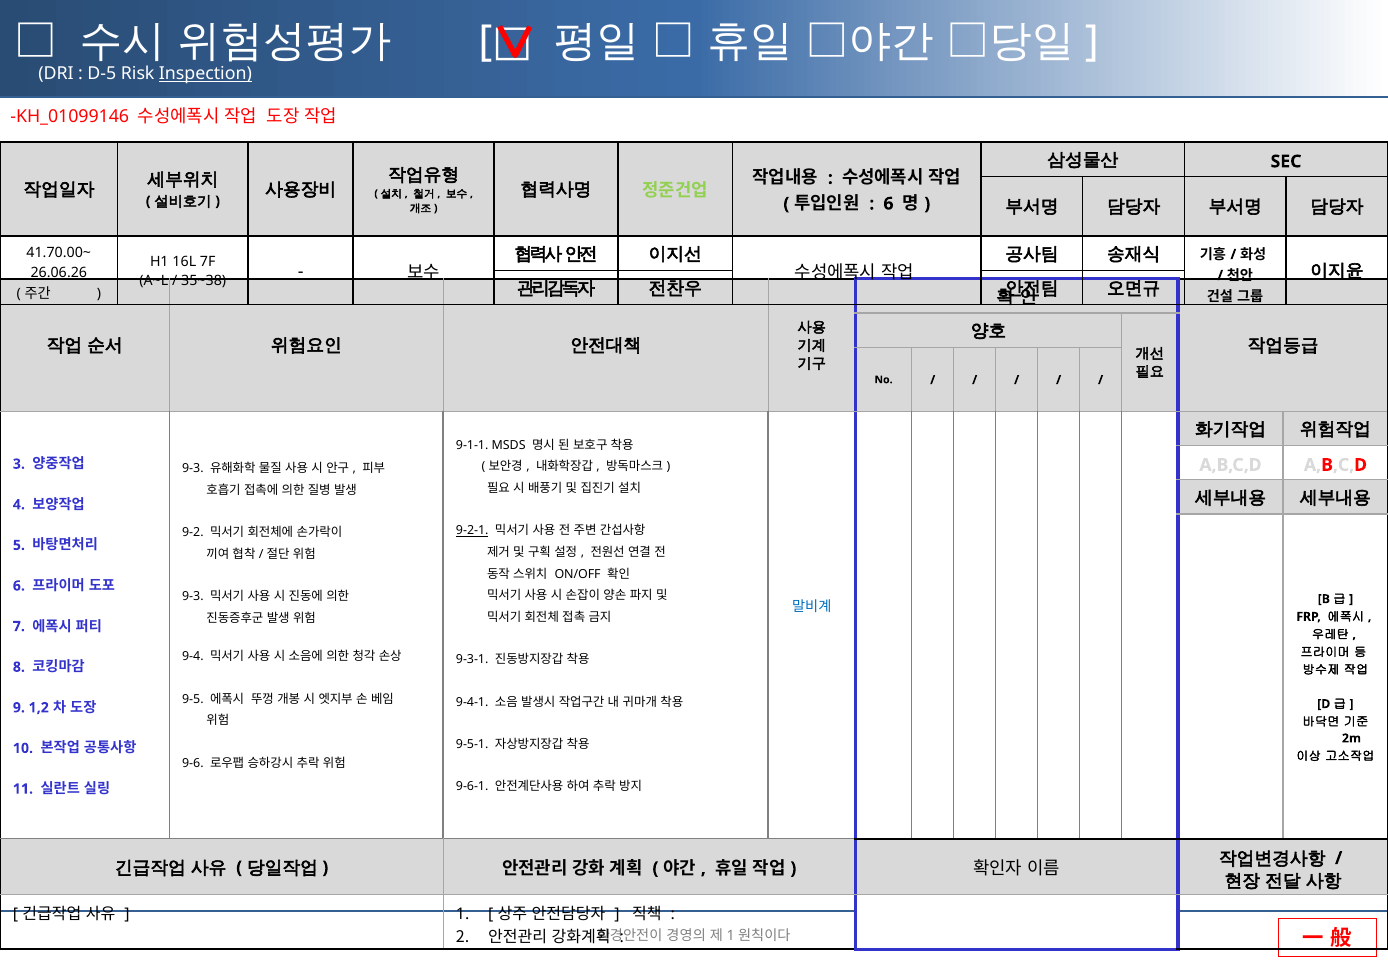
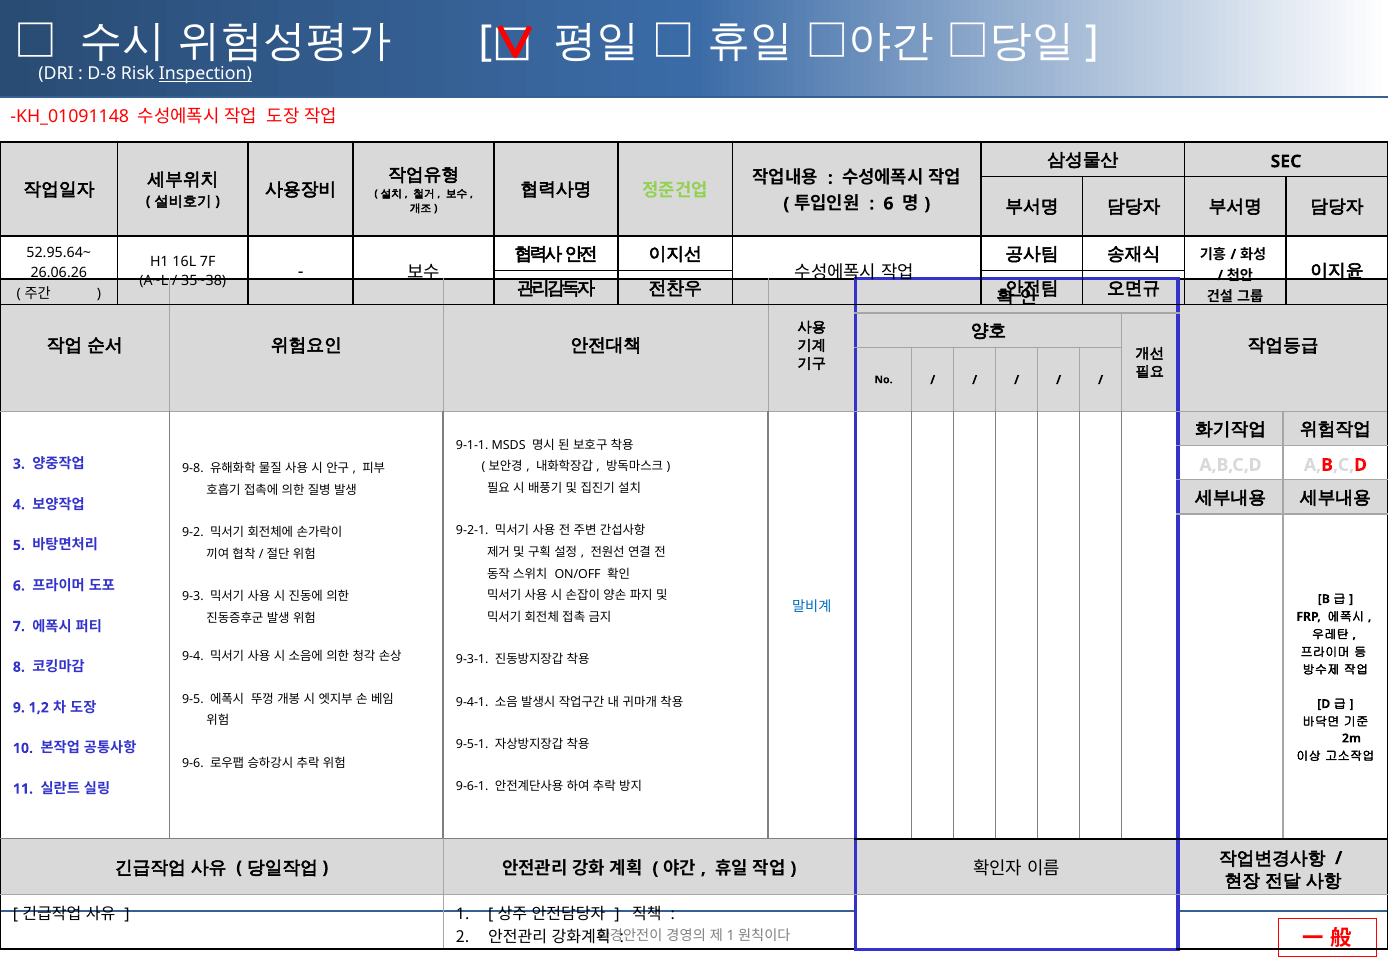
D-5: D-5 -> D-8
KH_01099146: KH_01099146 -> KH_01091148
41.70.00~: 41.70.00~ -> 52.95.64~
9-3 at (193, 469): 9-3 -> 9-8
9-2-1 underline: present -> none
